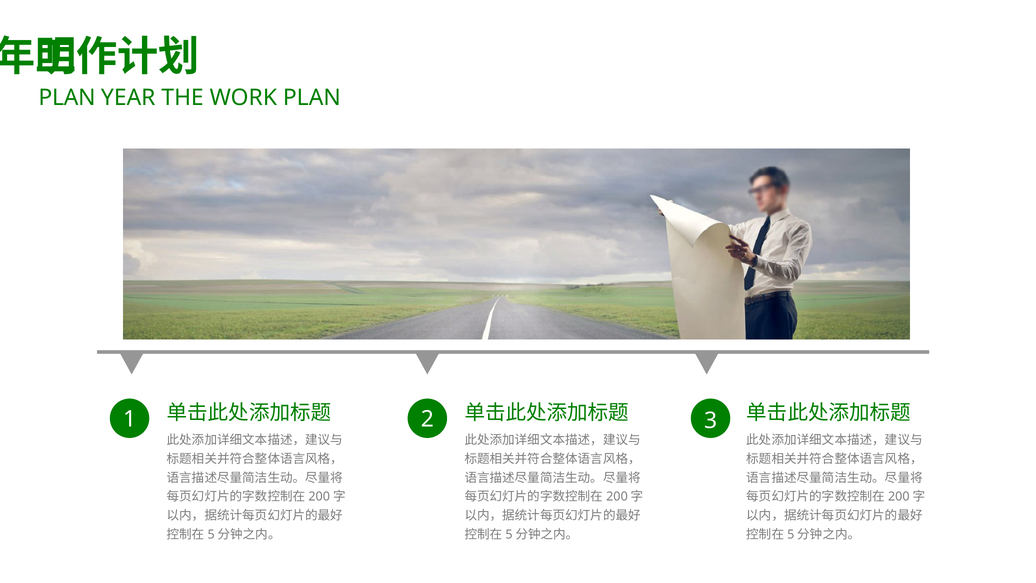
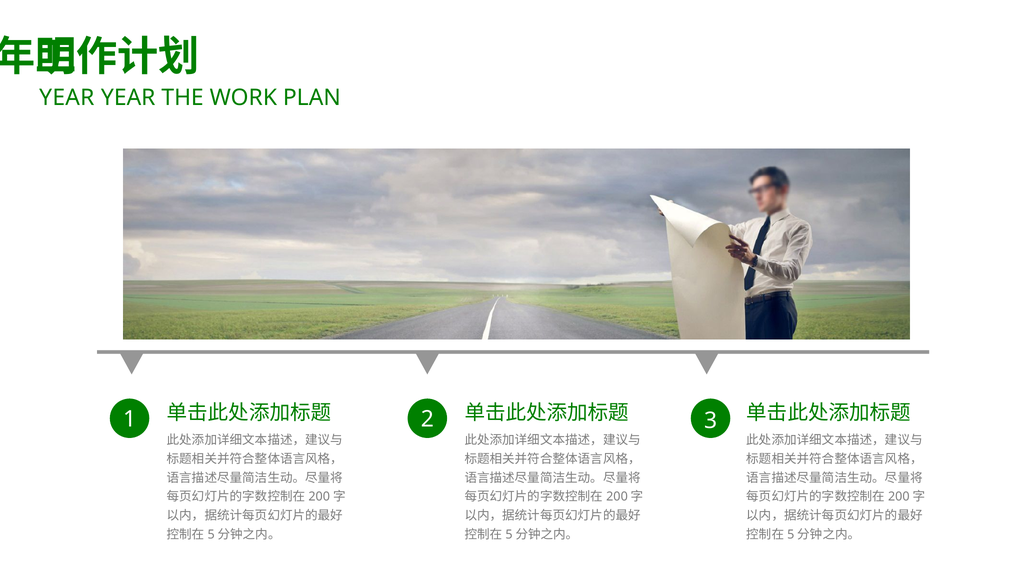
PLAN at (67, 98): PLAN -> YEAR
